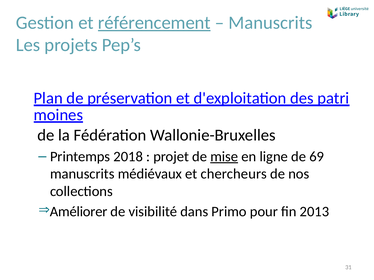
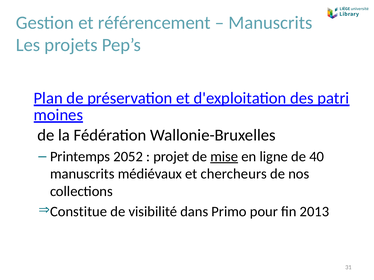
référencement underline: present -> none
2018: 2018 -> 2052
69: 69 -> 40
Améliorer: Améliorer -> Constitue
